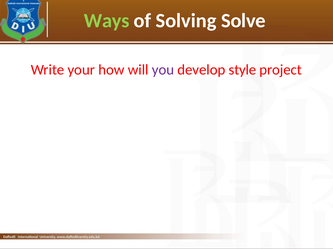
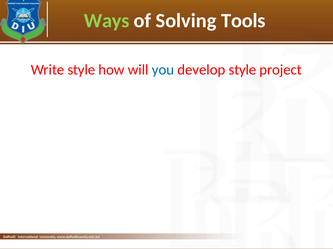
Solve: Solve -> Tools
Write your: your -> style
you colour: purple -> blue
